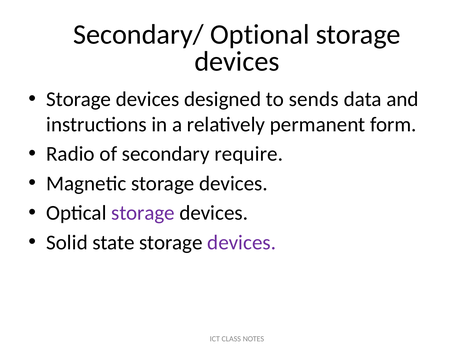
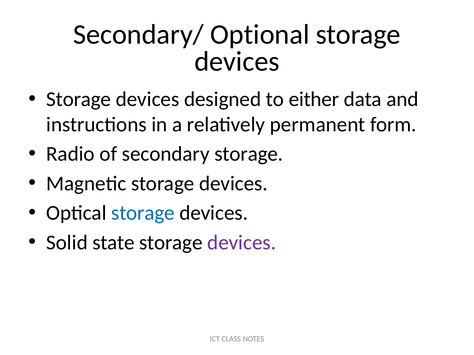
sends: sends -> either
secondary require: require -> storage
storage at (143, 213) colour: purple -> blue
